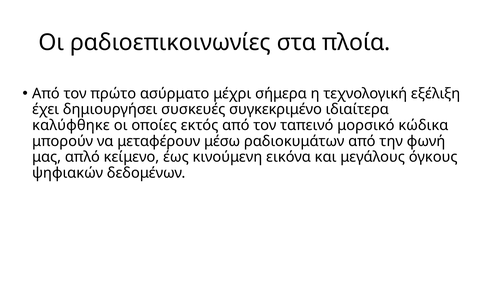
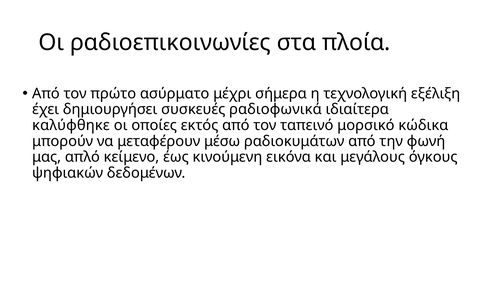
συγκεκριμένο: συγκεκριμένο -> ραδιοφωνικά
